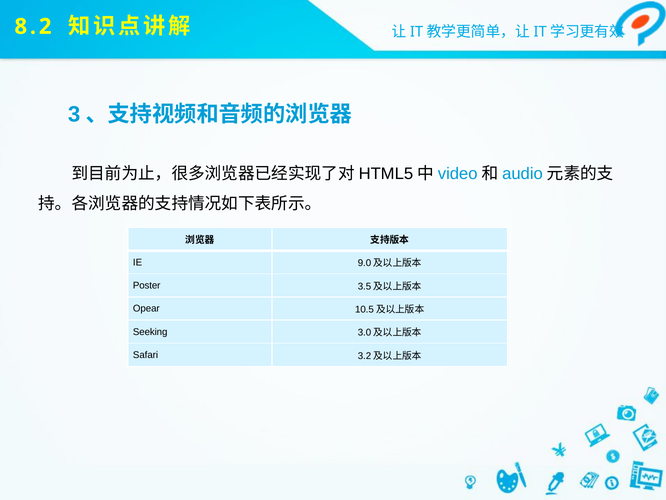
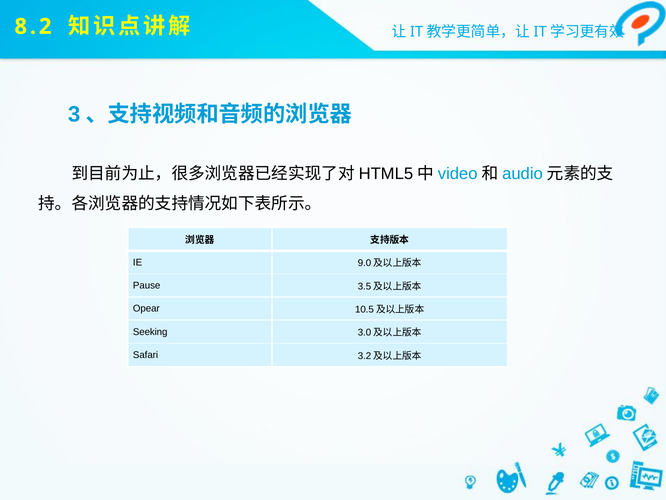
Poster: Poster -> Pause
